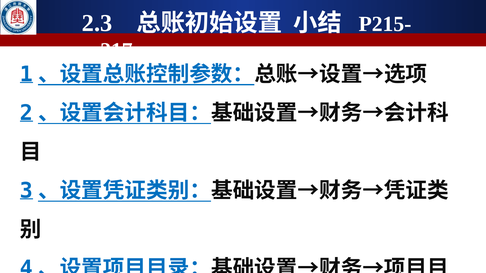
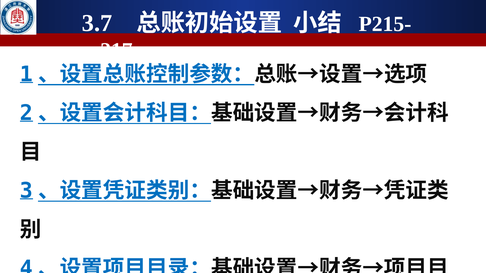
2.3: 2.3 -> 3.7
